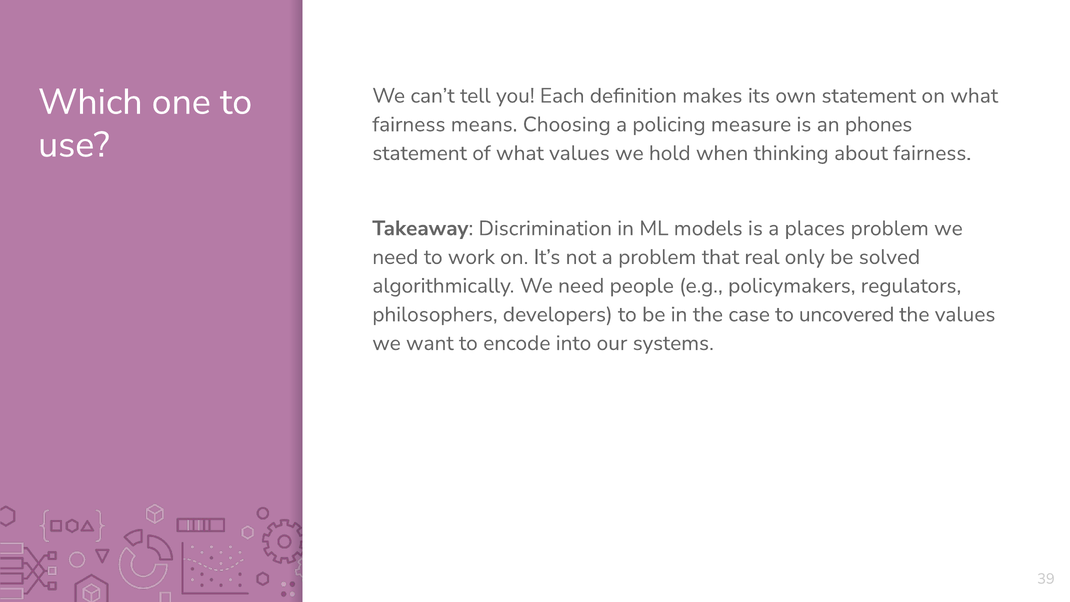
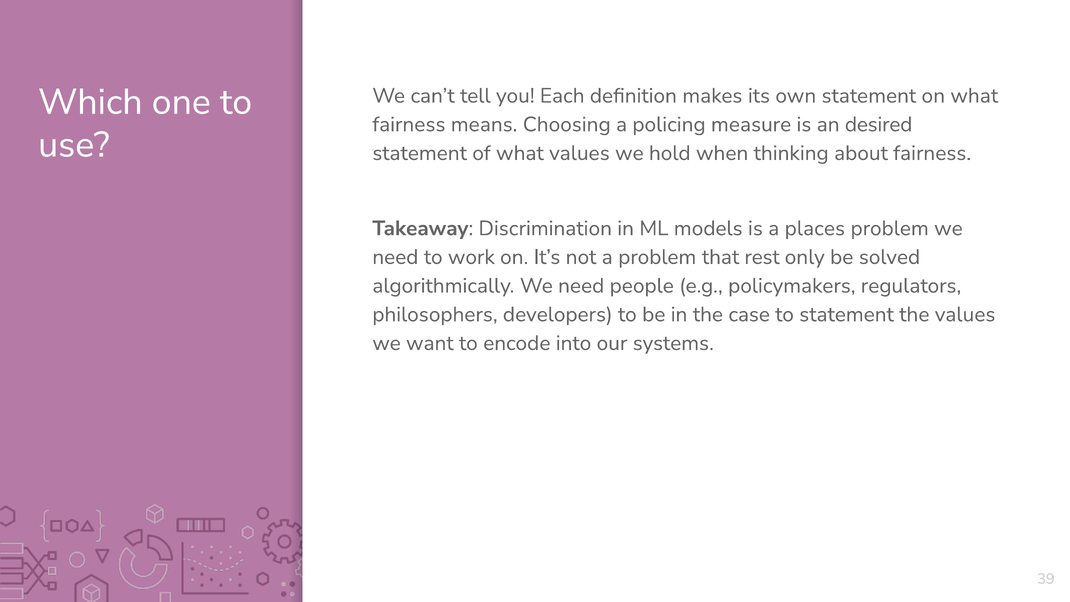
phones: phones -> desired
real: real -> rest
to uncovered: uncovered -> statement
